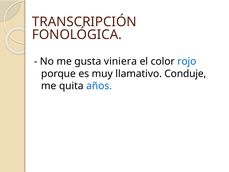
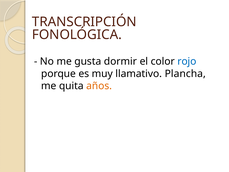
viniera: viniera -> dormir
Conduje: Conduje -> Plancha
años colour: blue -> orange
